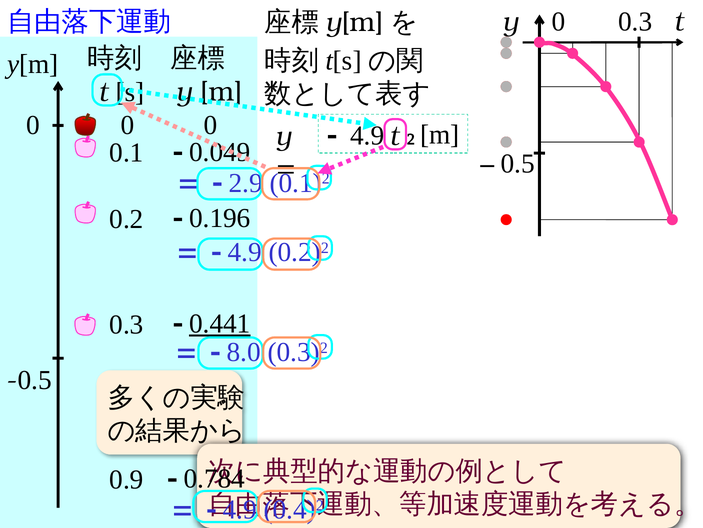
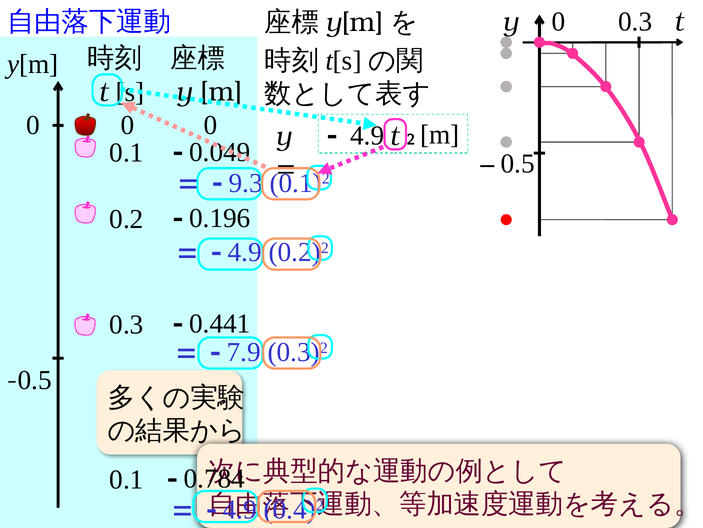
2.9: 2.9 -> 9.3
0.441 underline: present -> none
8.0: 8.0 -> 7.9
0.9 at (126, 479): 0.9 -> 0.1
